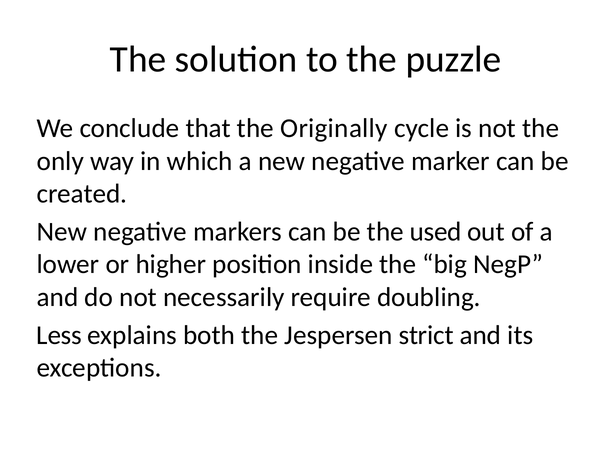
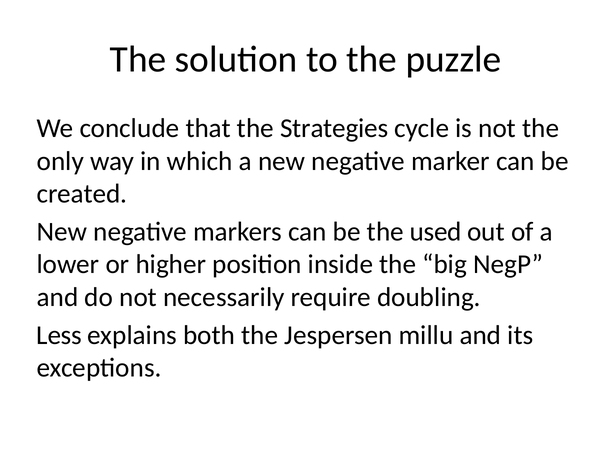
Originally: Originally -> Strategies
strict: strict -> millu
